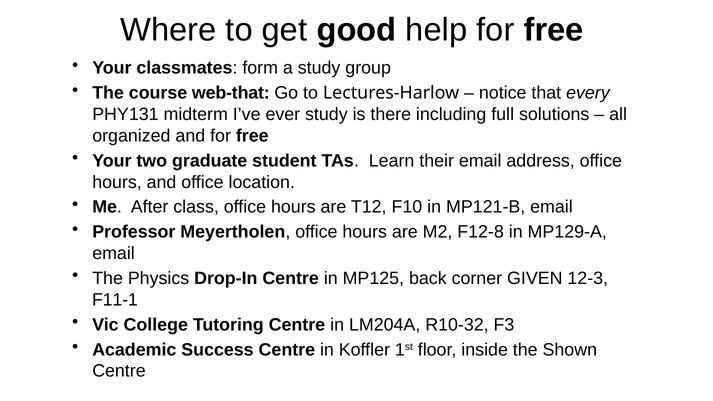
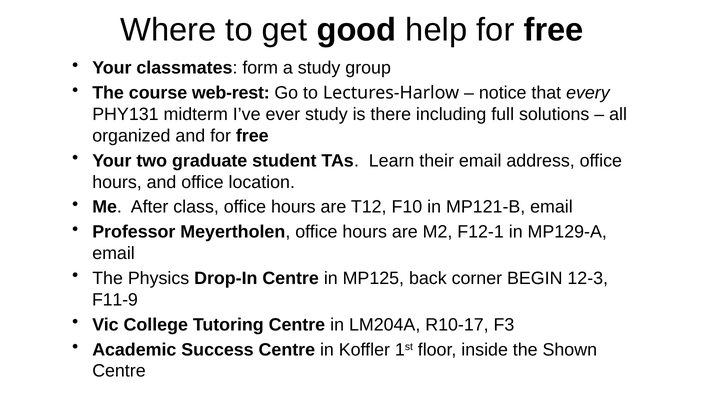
web-that: web-that -> web-rest
F12-8: F12-8 -> F12-1
GIVEN: GIVEN -> BEGIN
F11-1: F11-1 -> F11-9
R10-32: R10-32 -> R10-17
